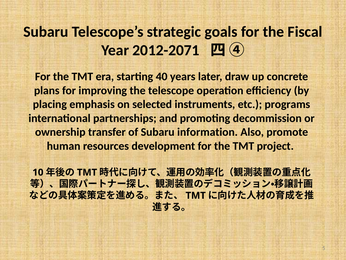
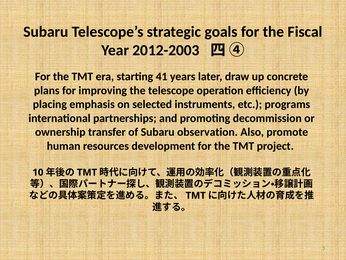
2012-2071: 2012-2071 -> 2012-2003
40: 40 -> 41
information: information -> observation
